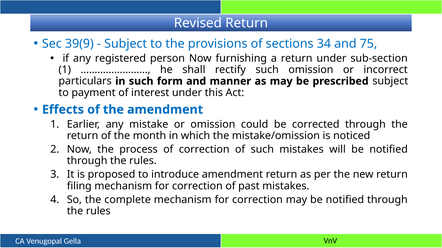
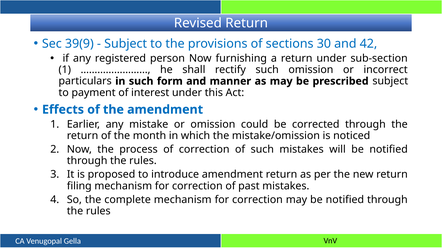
34: 34 -> 30
75: 75 -> 42
